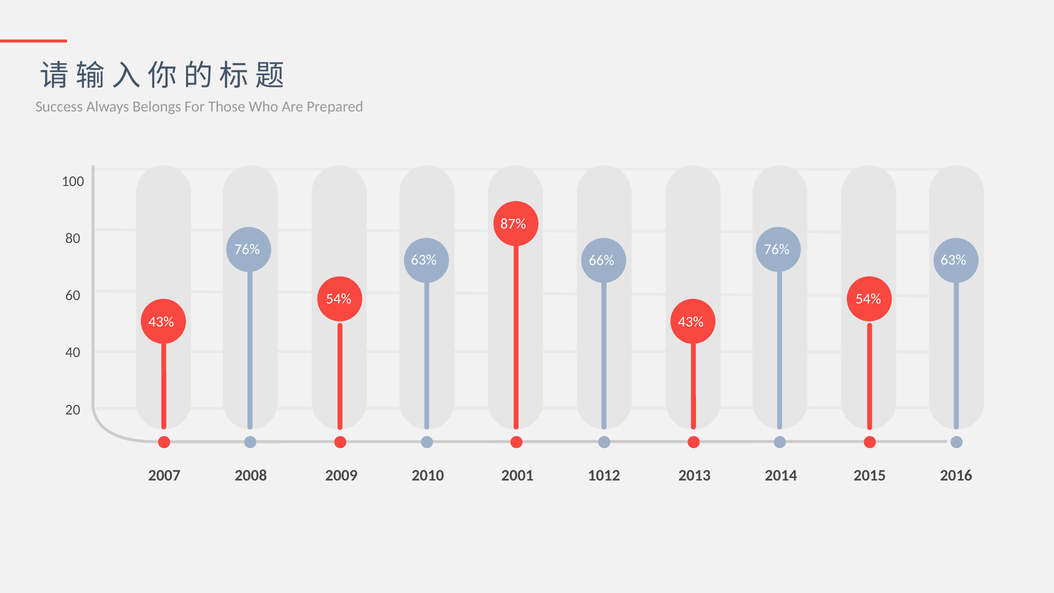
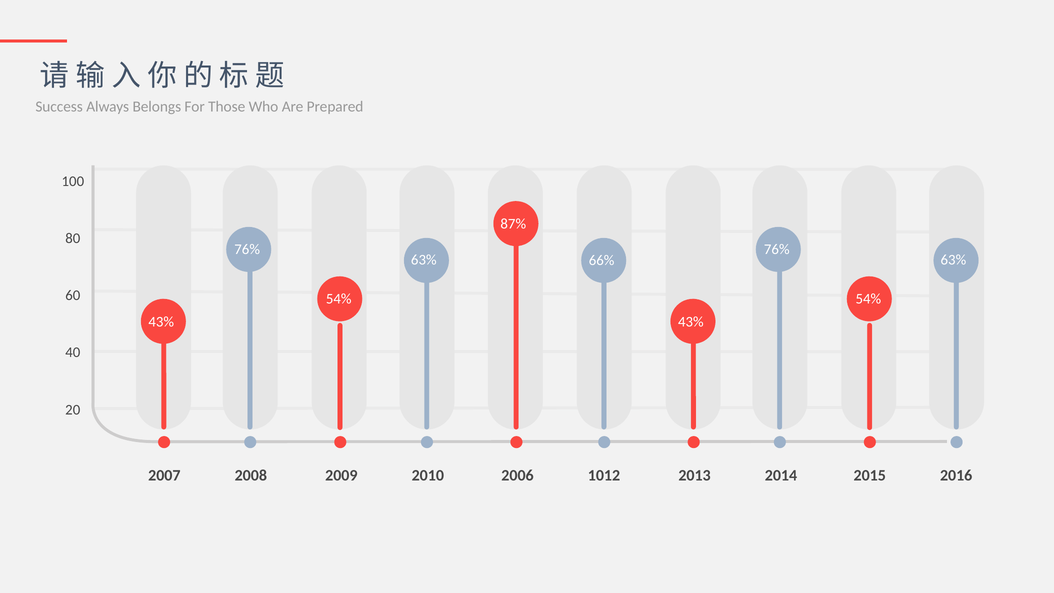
2001: 2001 -> 2006
